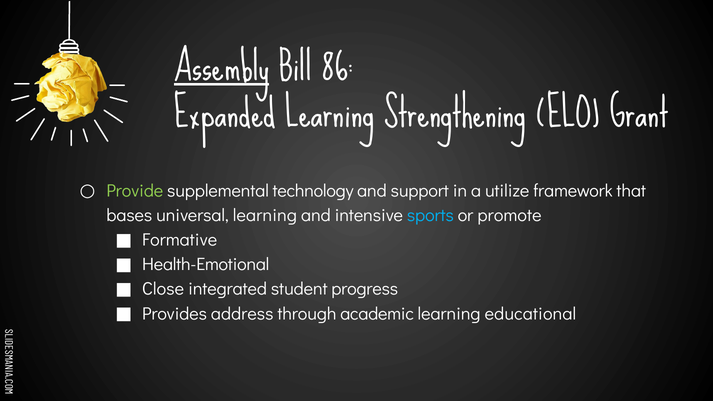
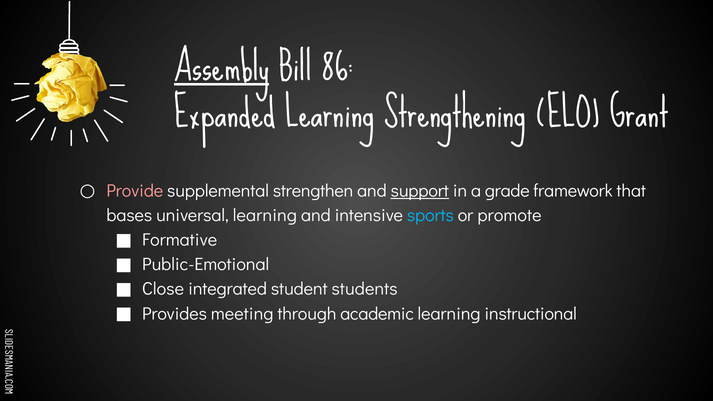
Provide colour: light green -> pink
technology: technology -> strengthen
support underline: none -> present
utilize: utilize -> grade
Health-Emotional: Health-Emotional -> Public-Emotional
progress: progress -> students
address: address -> meeting
educational: educational -> instructional
